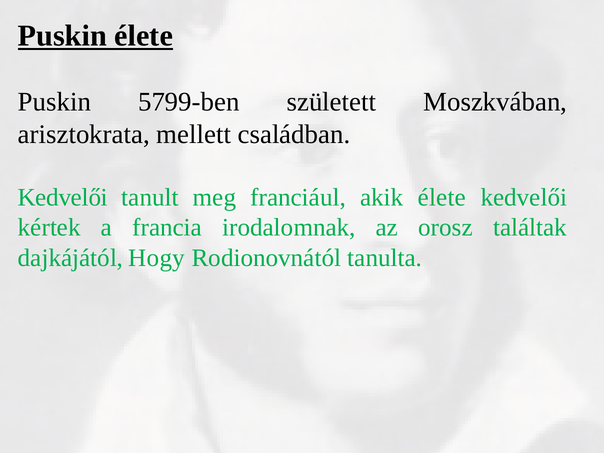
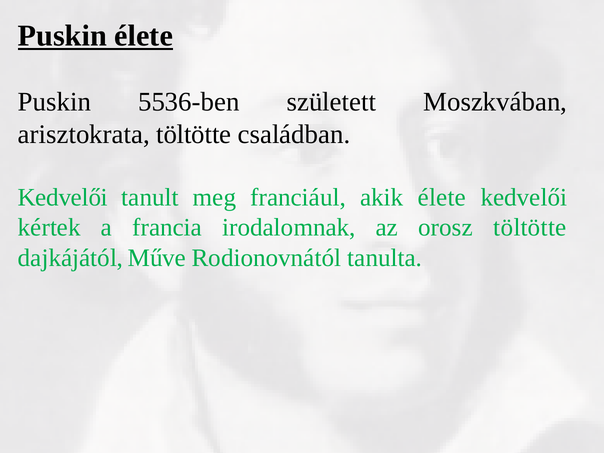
5799-ben: 5799-ben -> 5536-ben
arisztokrata mellett: mellett -> töltötte
orosz találtak: találtak -> töltötte
Hogy: Hogy -> Műve
